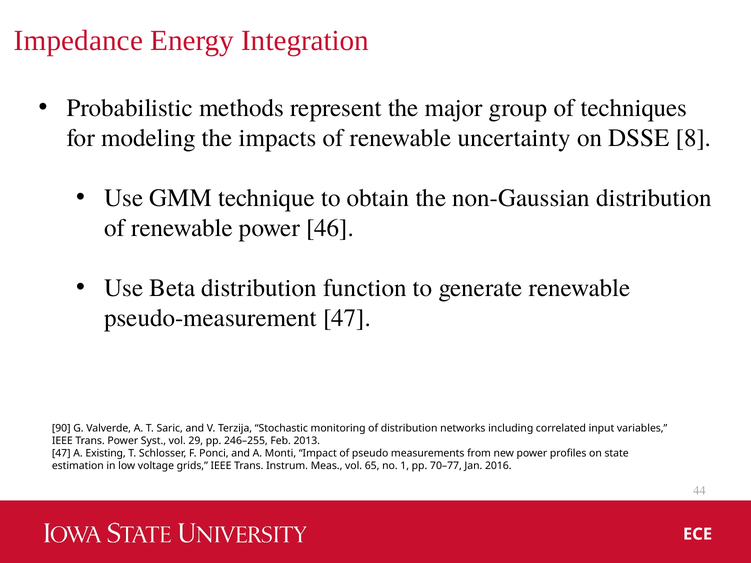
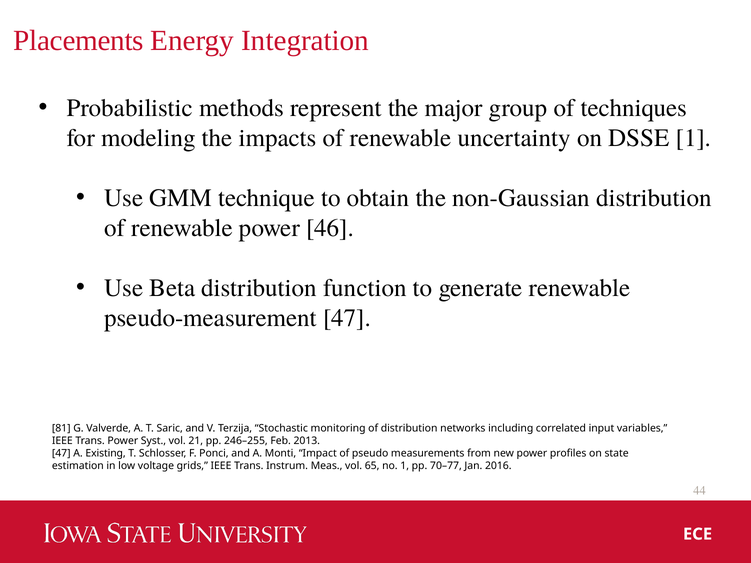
Impedance: Impedance -> Placements
DSSE 8: 8 -> 1
90: 90 -> 81
29: 29 -> 21
